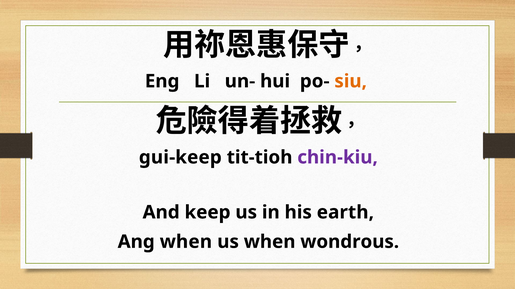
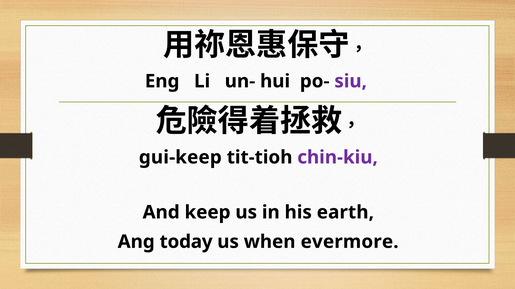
siu colour: orange -> purple
Ang when: when -> today
wondrous: wondrous -> evermore
